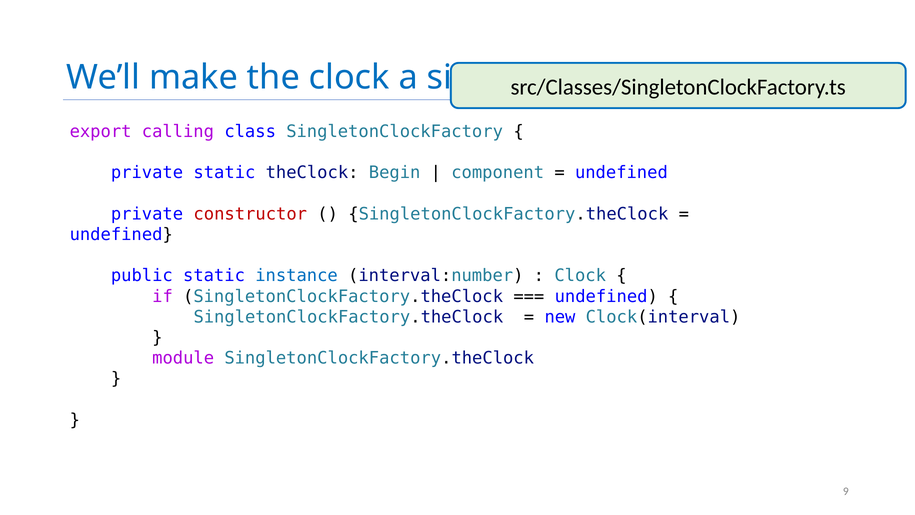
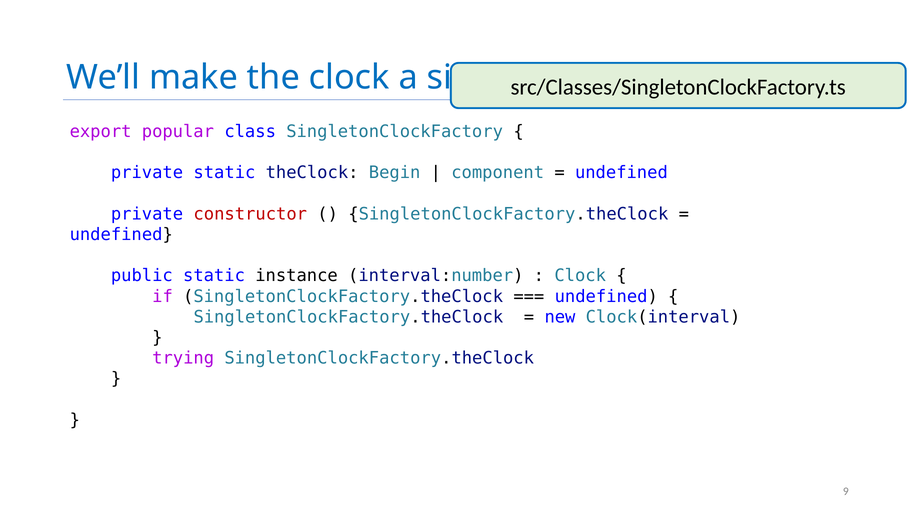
calling: calling -> popular
instance colour: blue -> black
module: module -> trying
